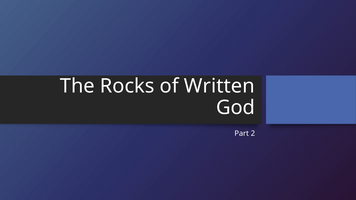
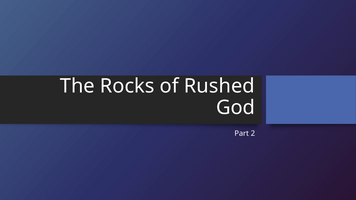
Written: Written -> Rushed
